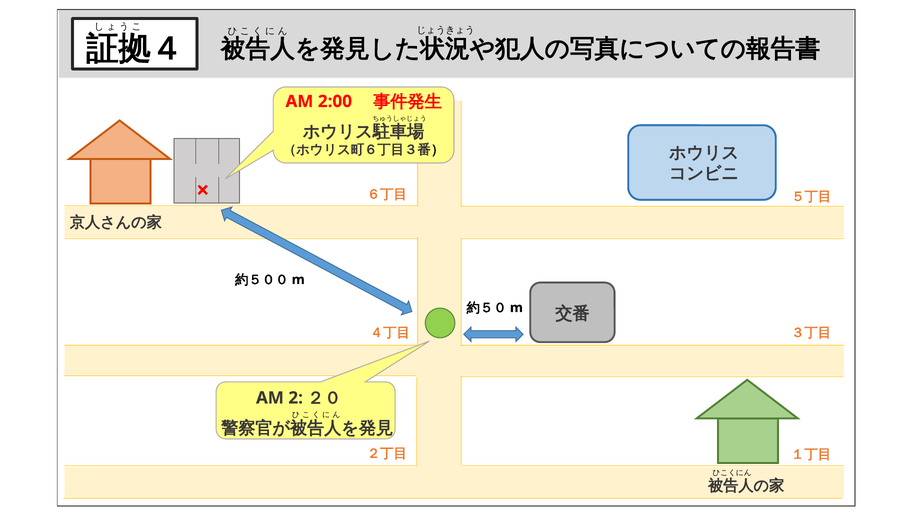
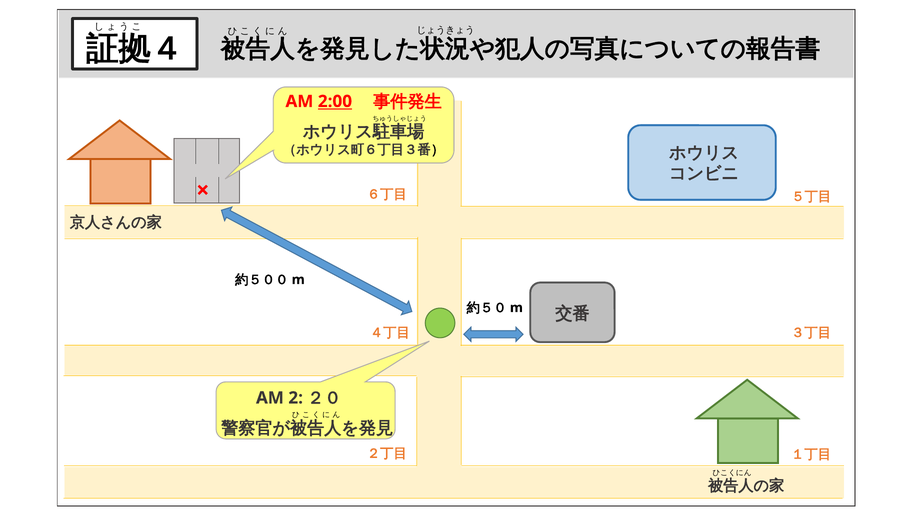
2:00 underline: none -> present
